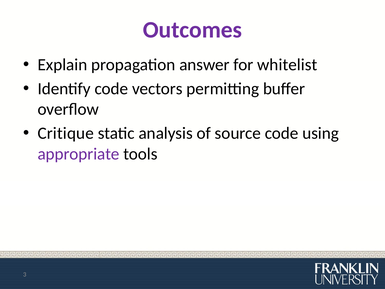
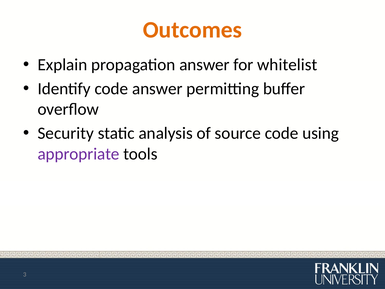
Outcomes colour: purple -> orange
code vectors: vectors -> answer
Critique: Critique -> Security
